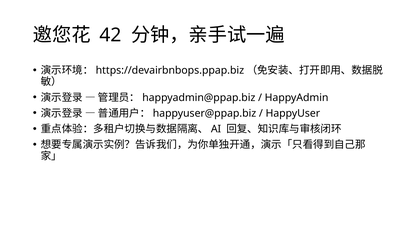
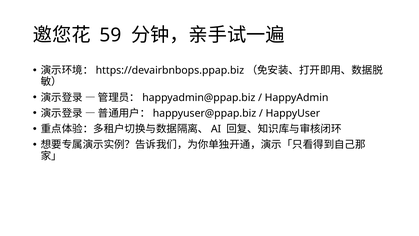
42: 42 -> 59
